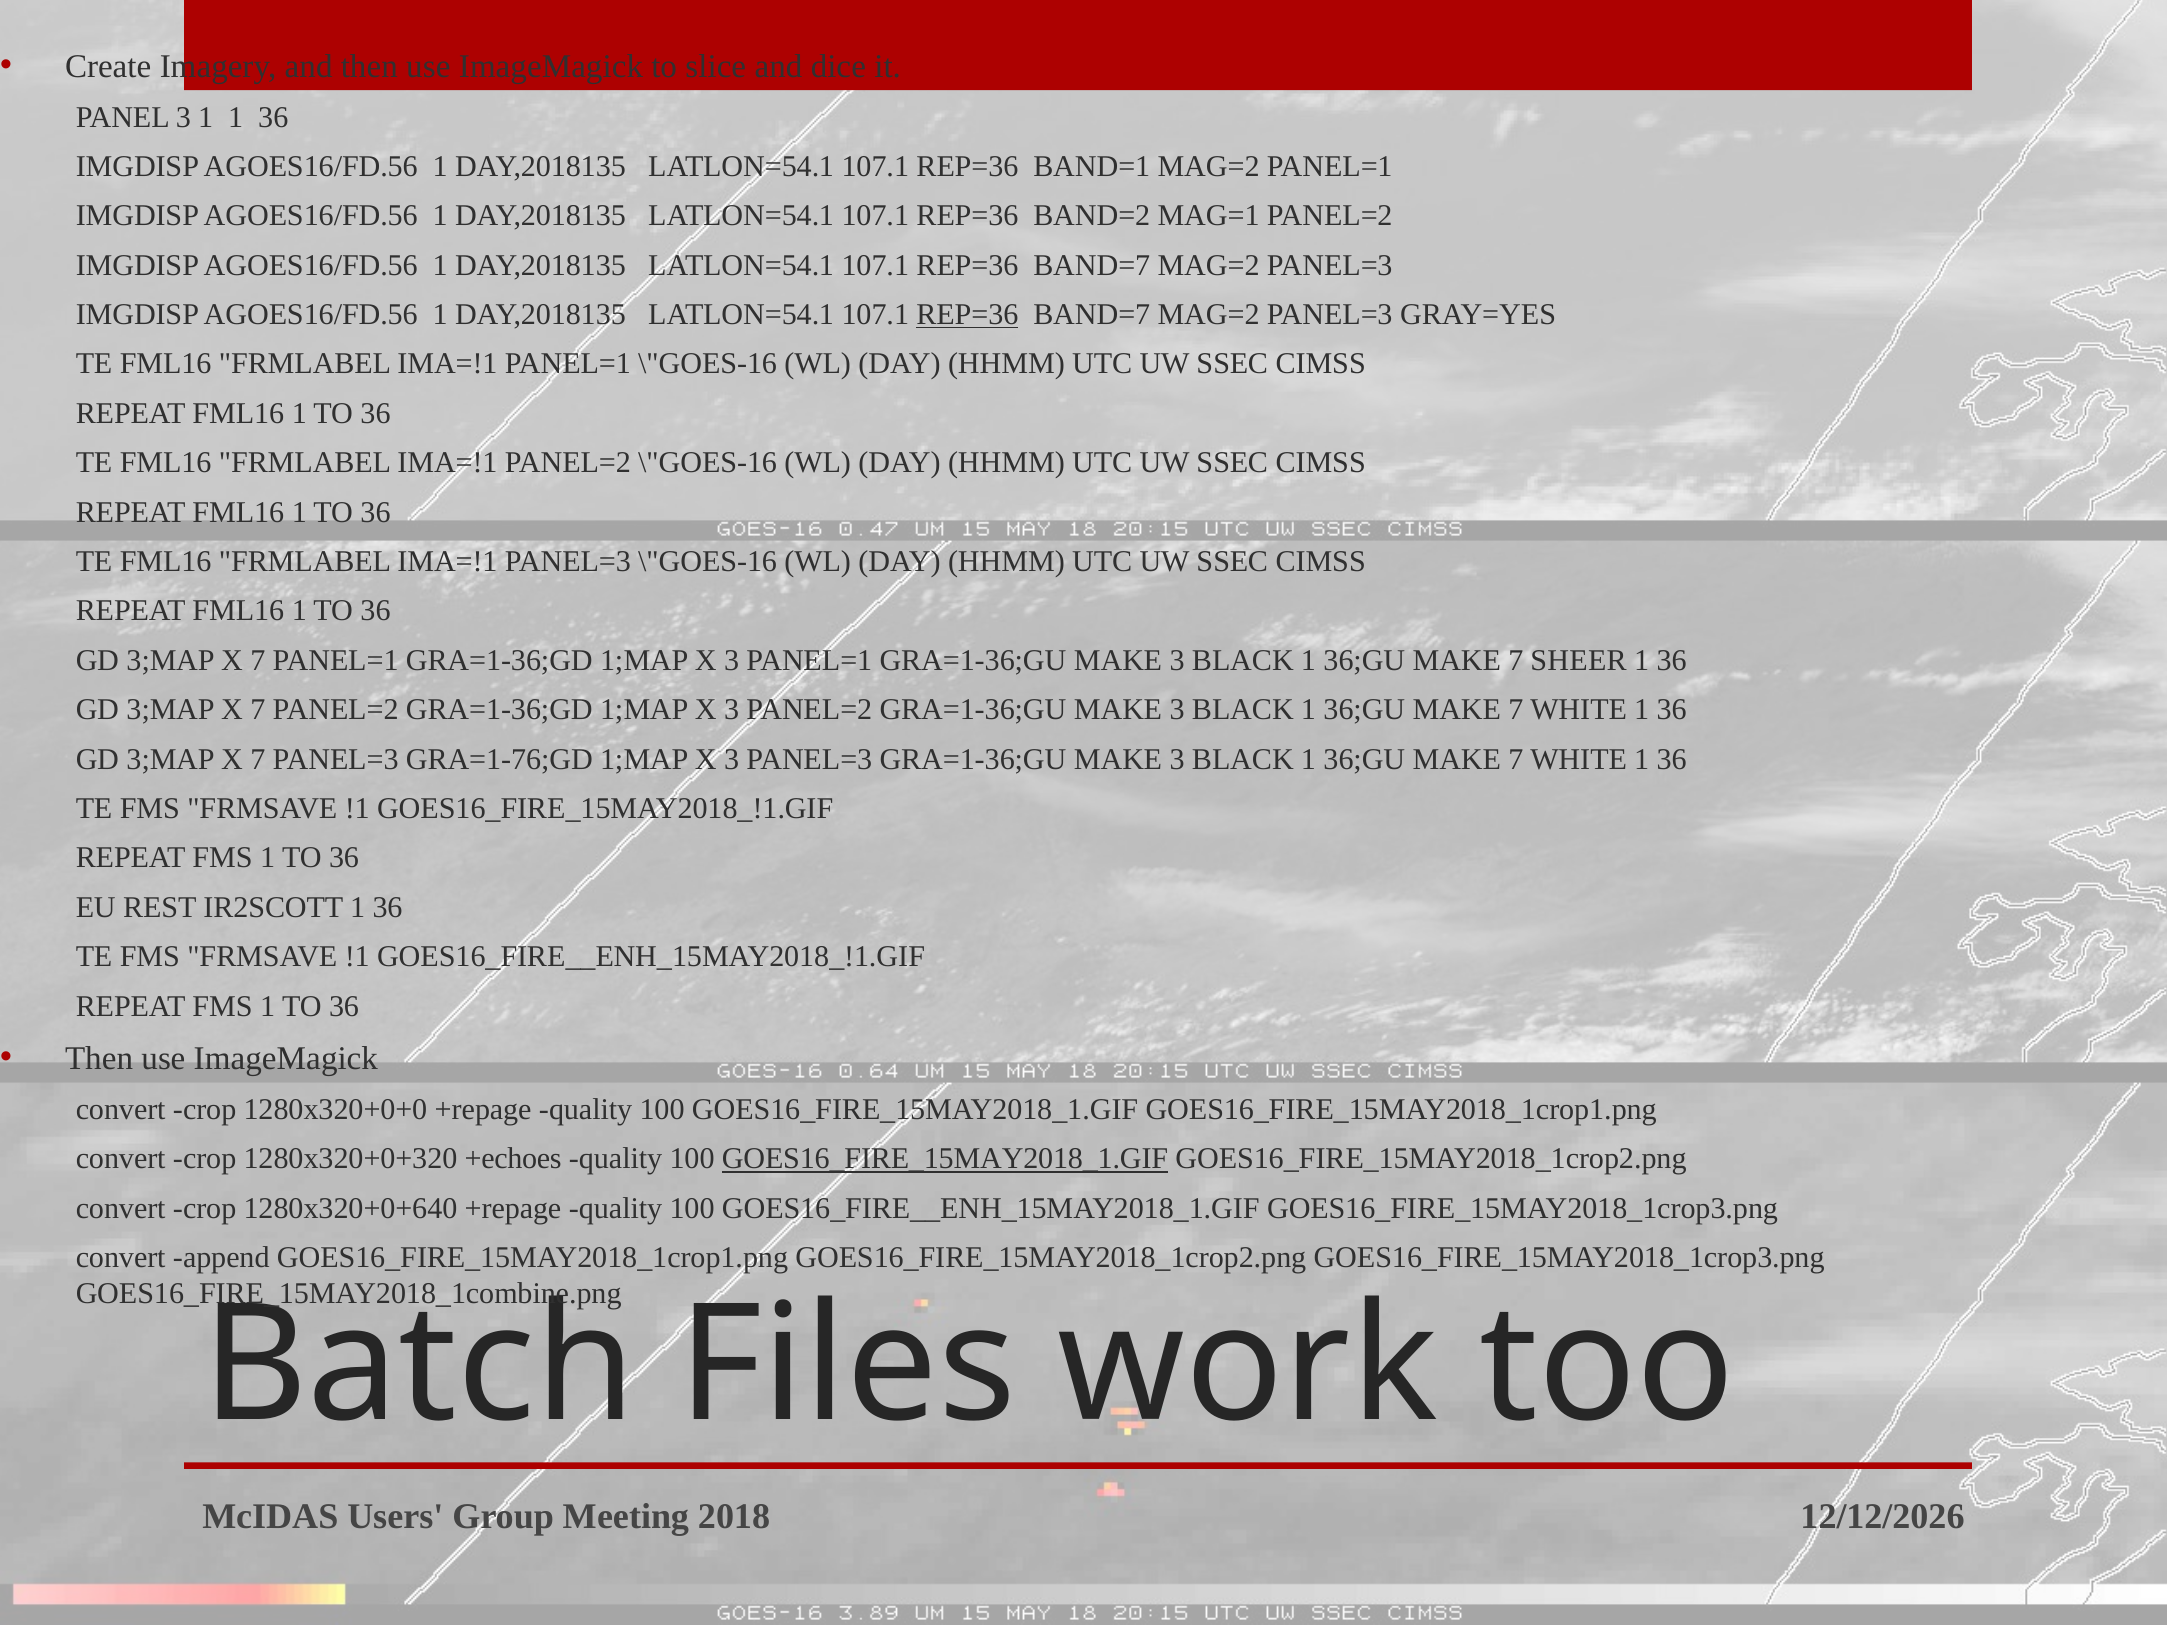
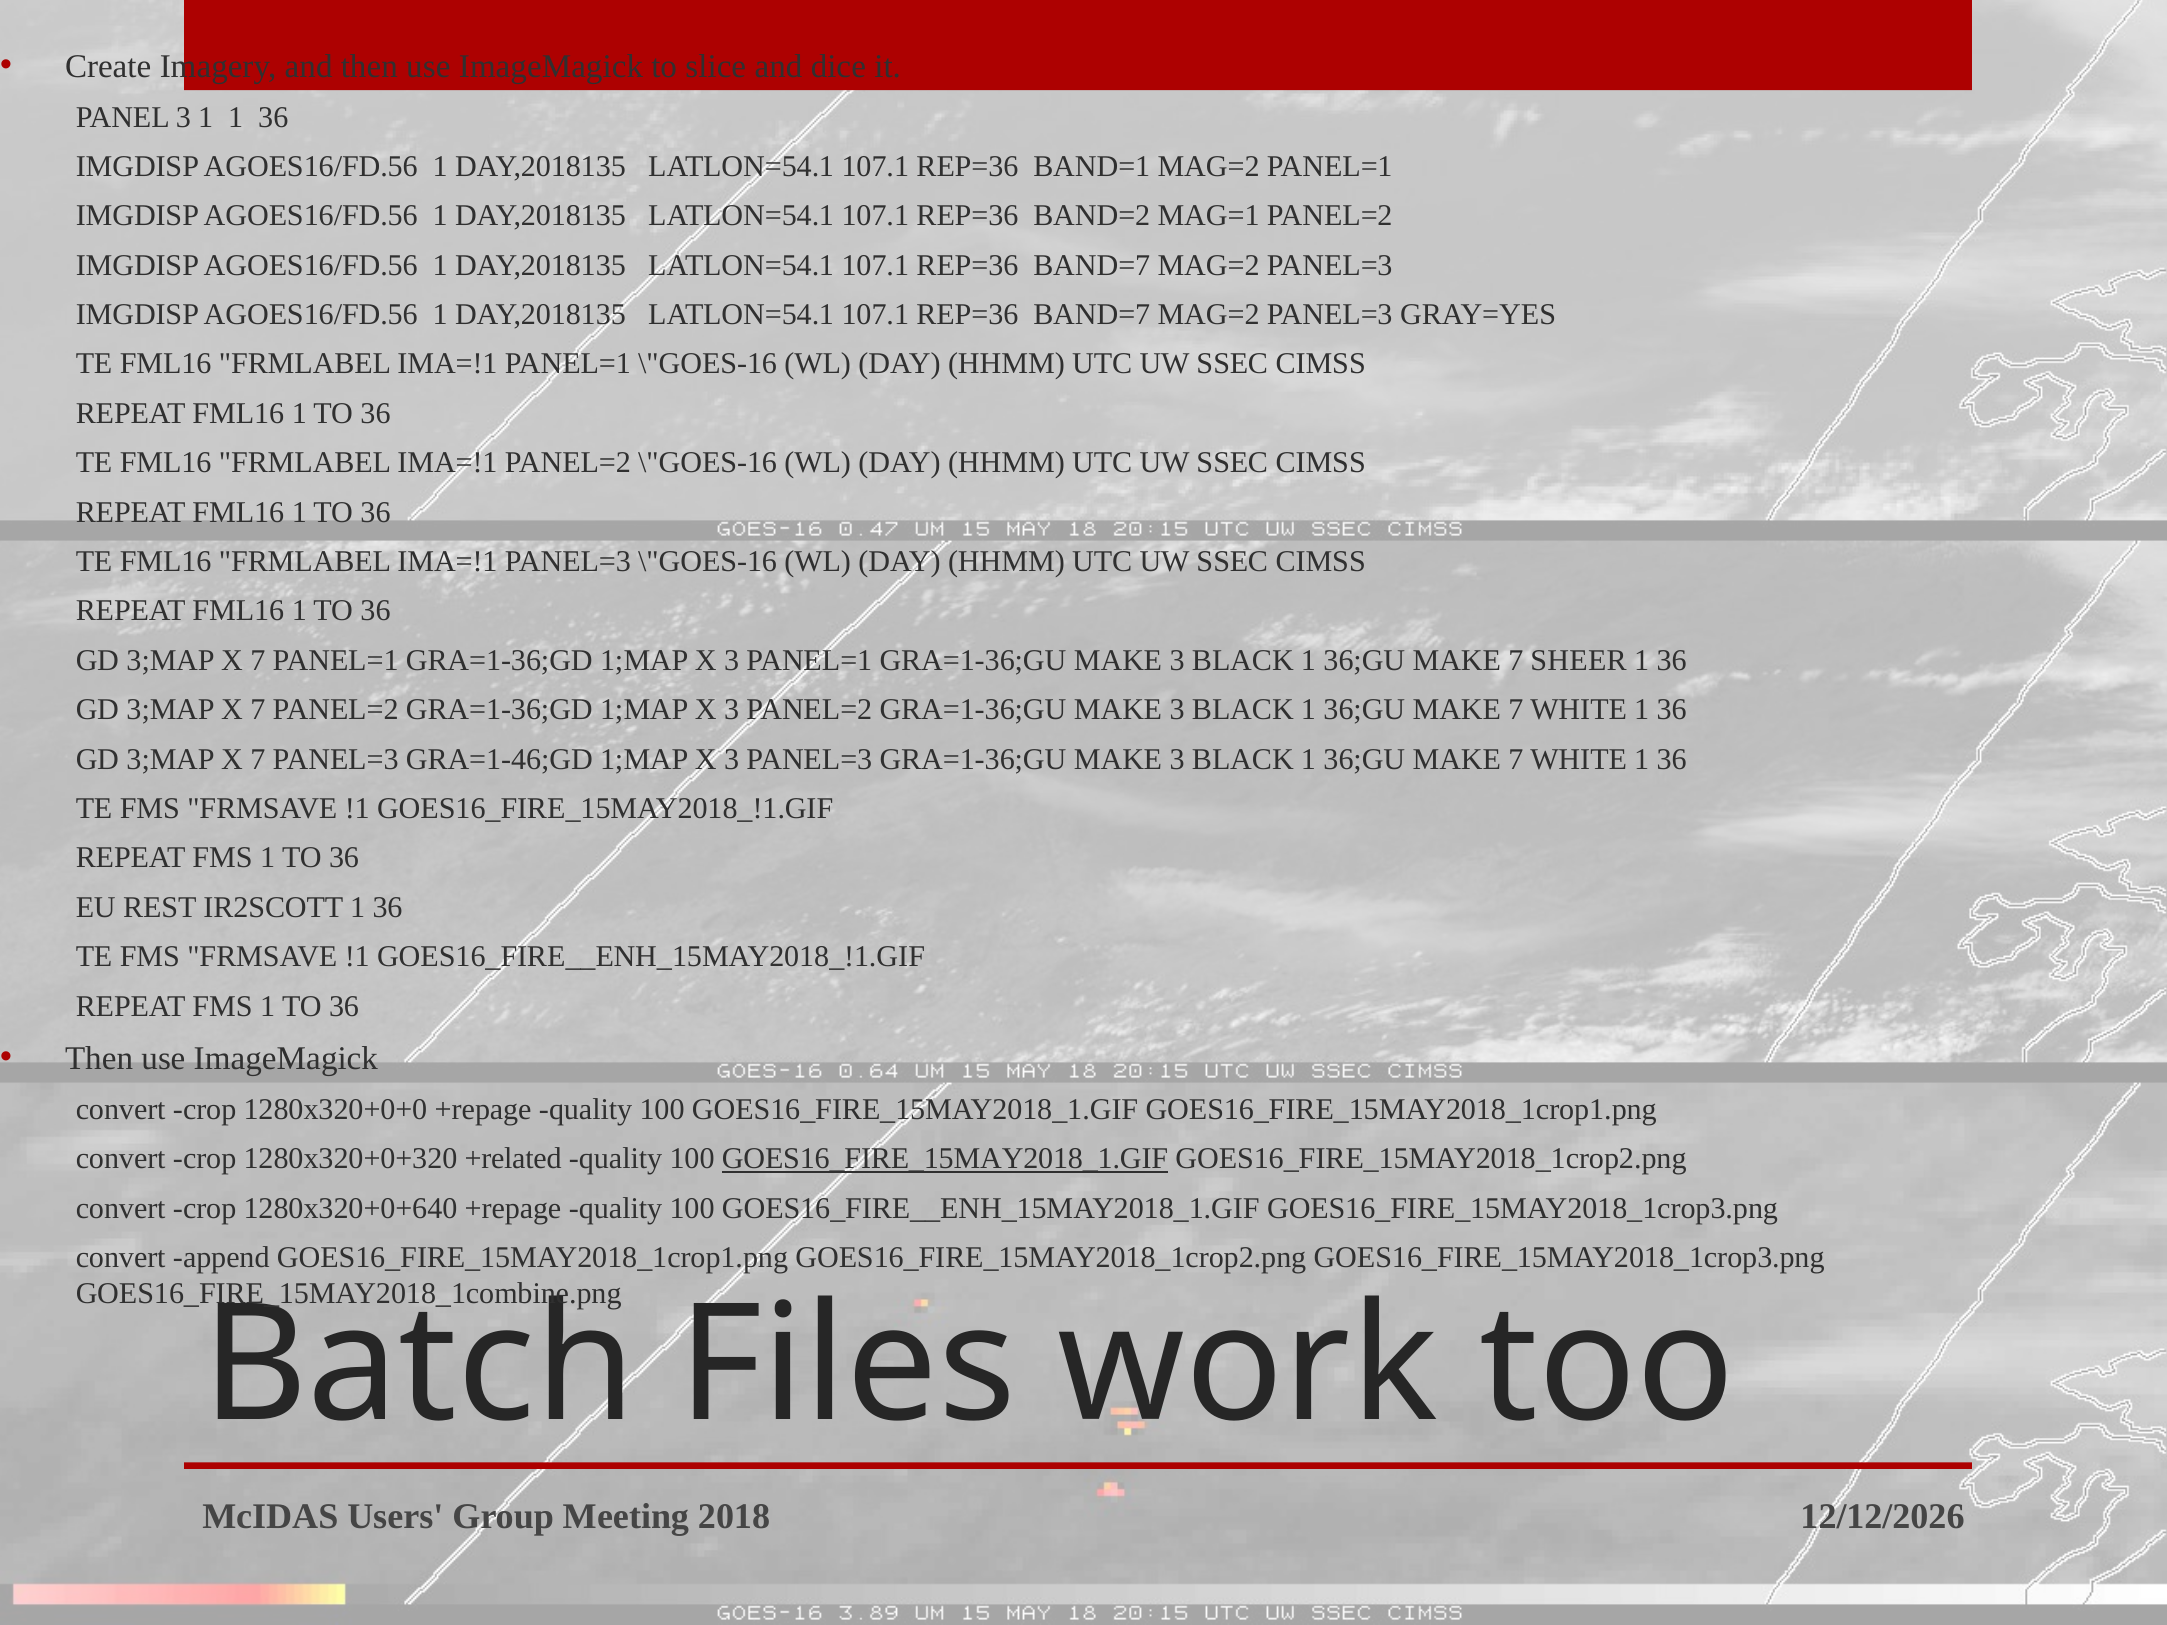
REP=36 at (967, 315) underline: present -> none
GRA=1-76;GD: GRA=1-76;GD -> GRA=1-46;GD
+echoes: +echoes -> +related
